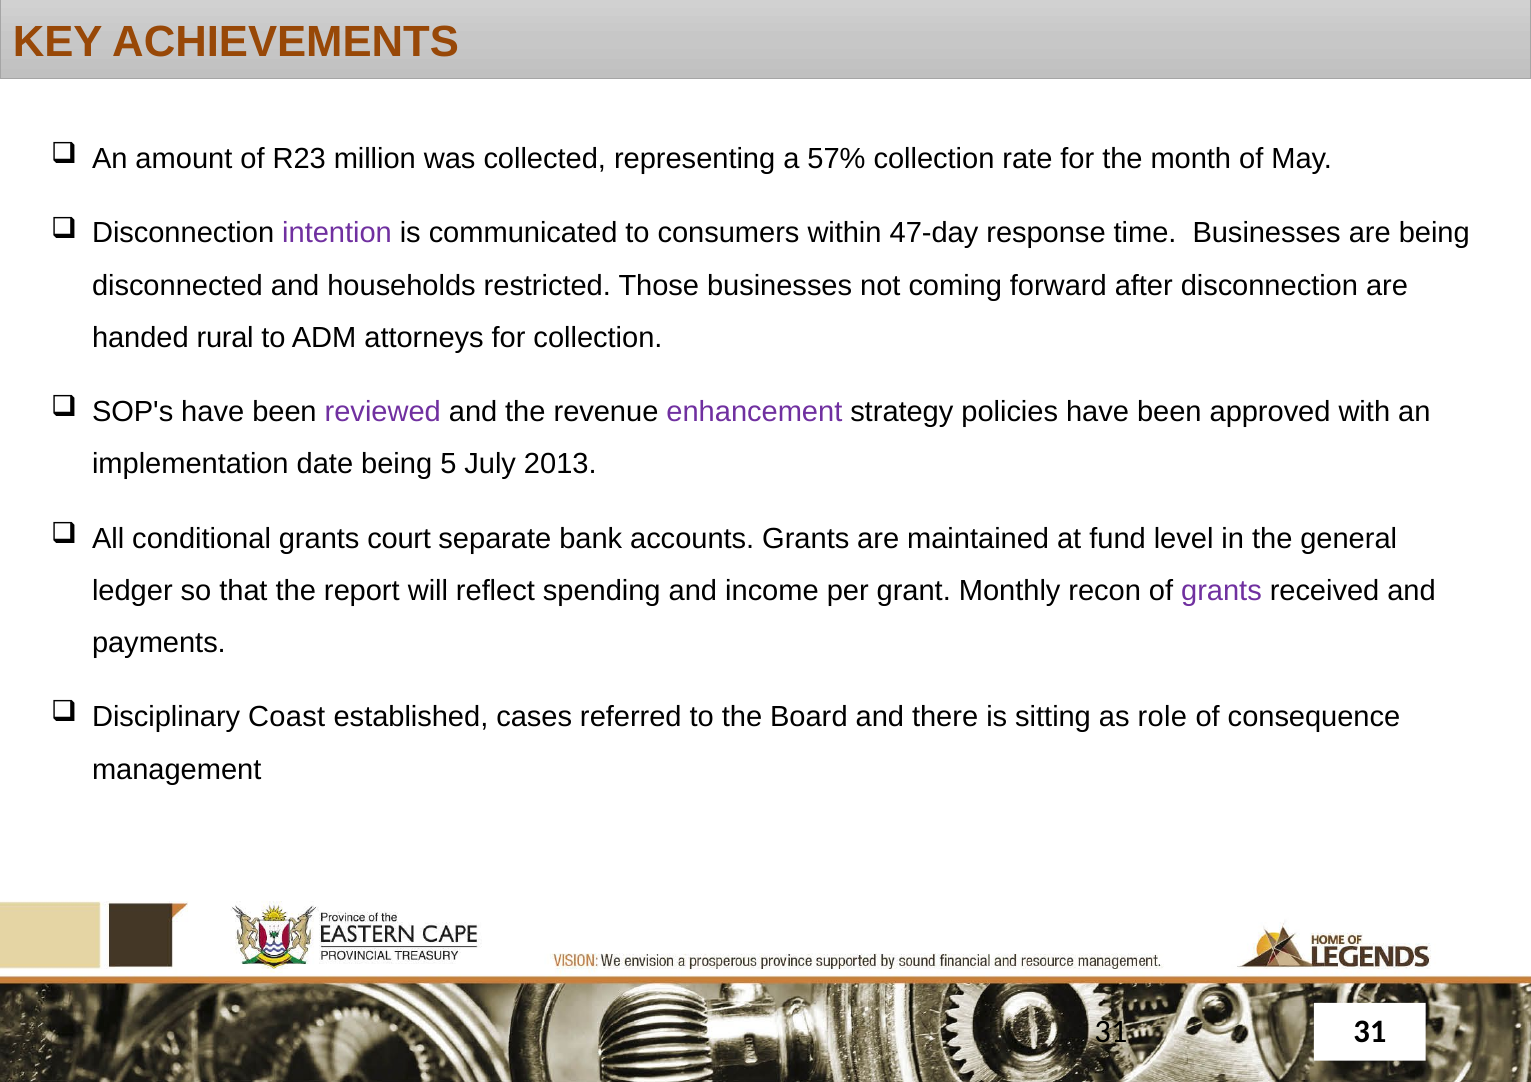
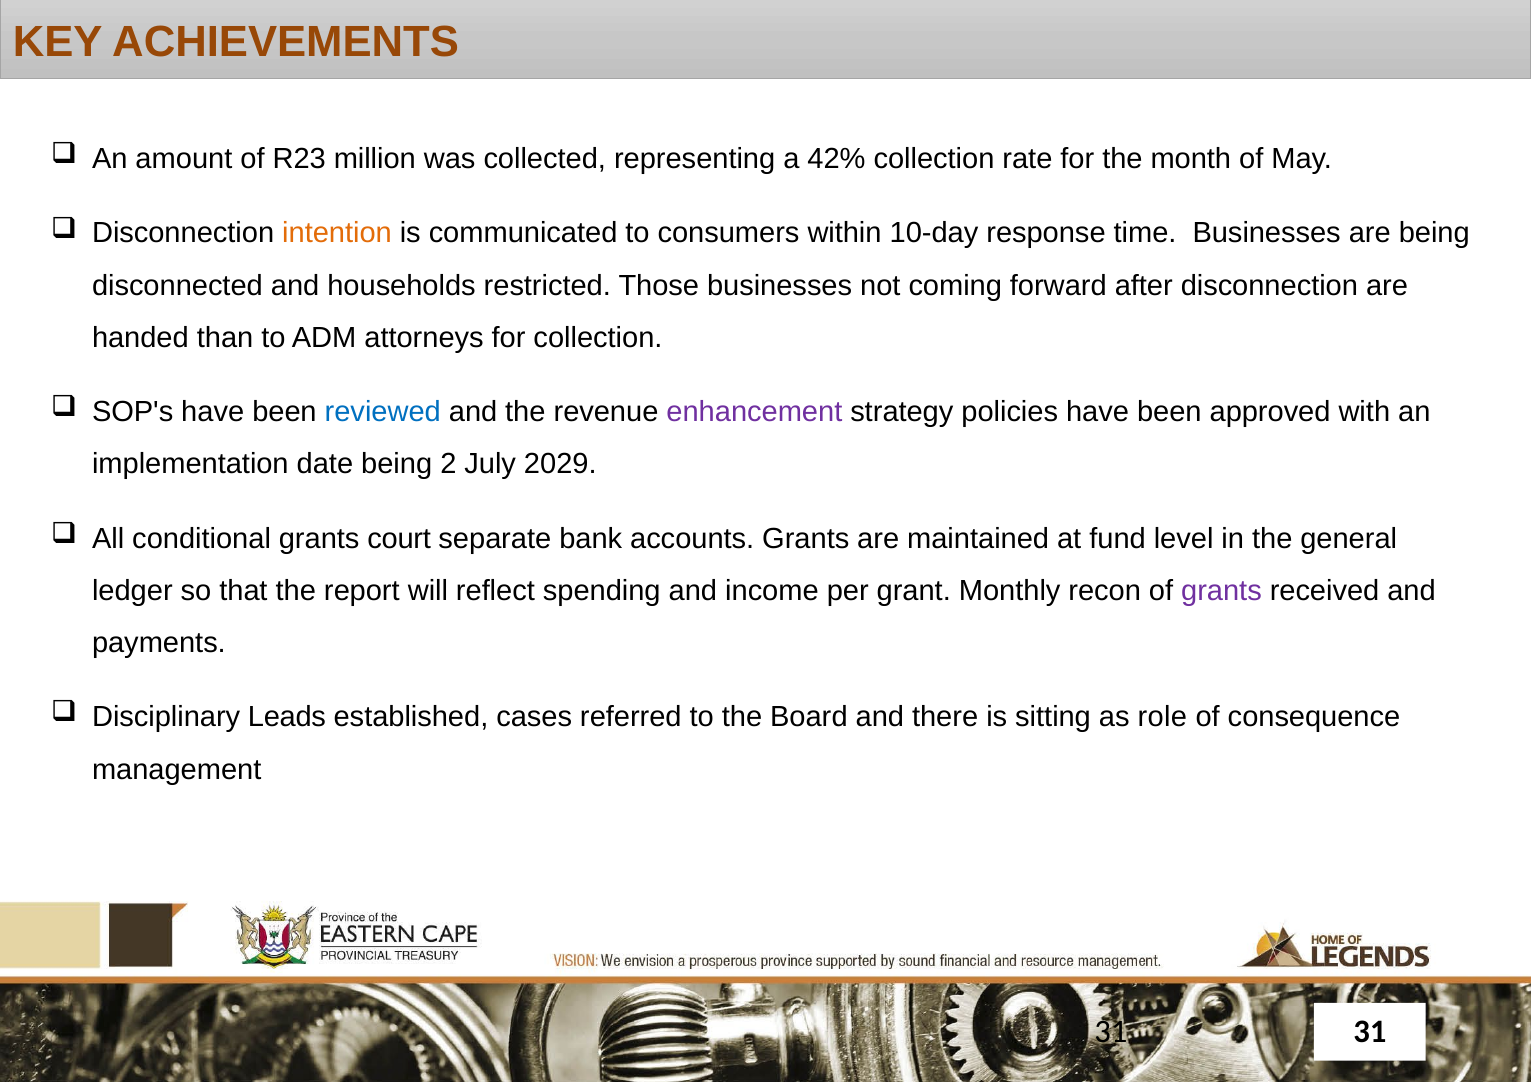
57%: 57% -> 42%
intention colour: purple -> orange
47-day: 47-day -> 10-day
rural: rural -> than
reviewed colour: purple -> blue
5: 5 -> 2
2013: 2013 -> 2029
Coast: Coast -> Leads
